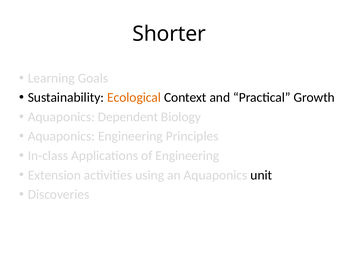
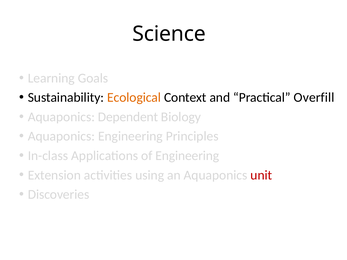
Shorter: Shorter -> Science
Growth: Growth -> Overfill
unit colour: black -> red
